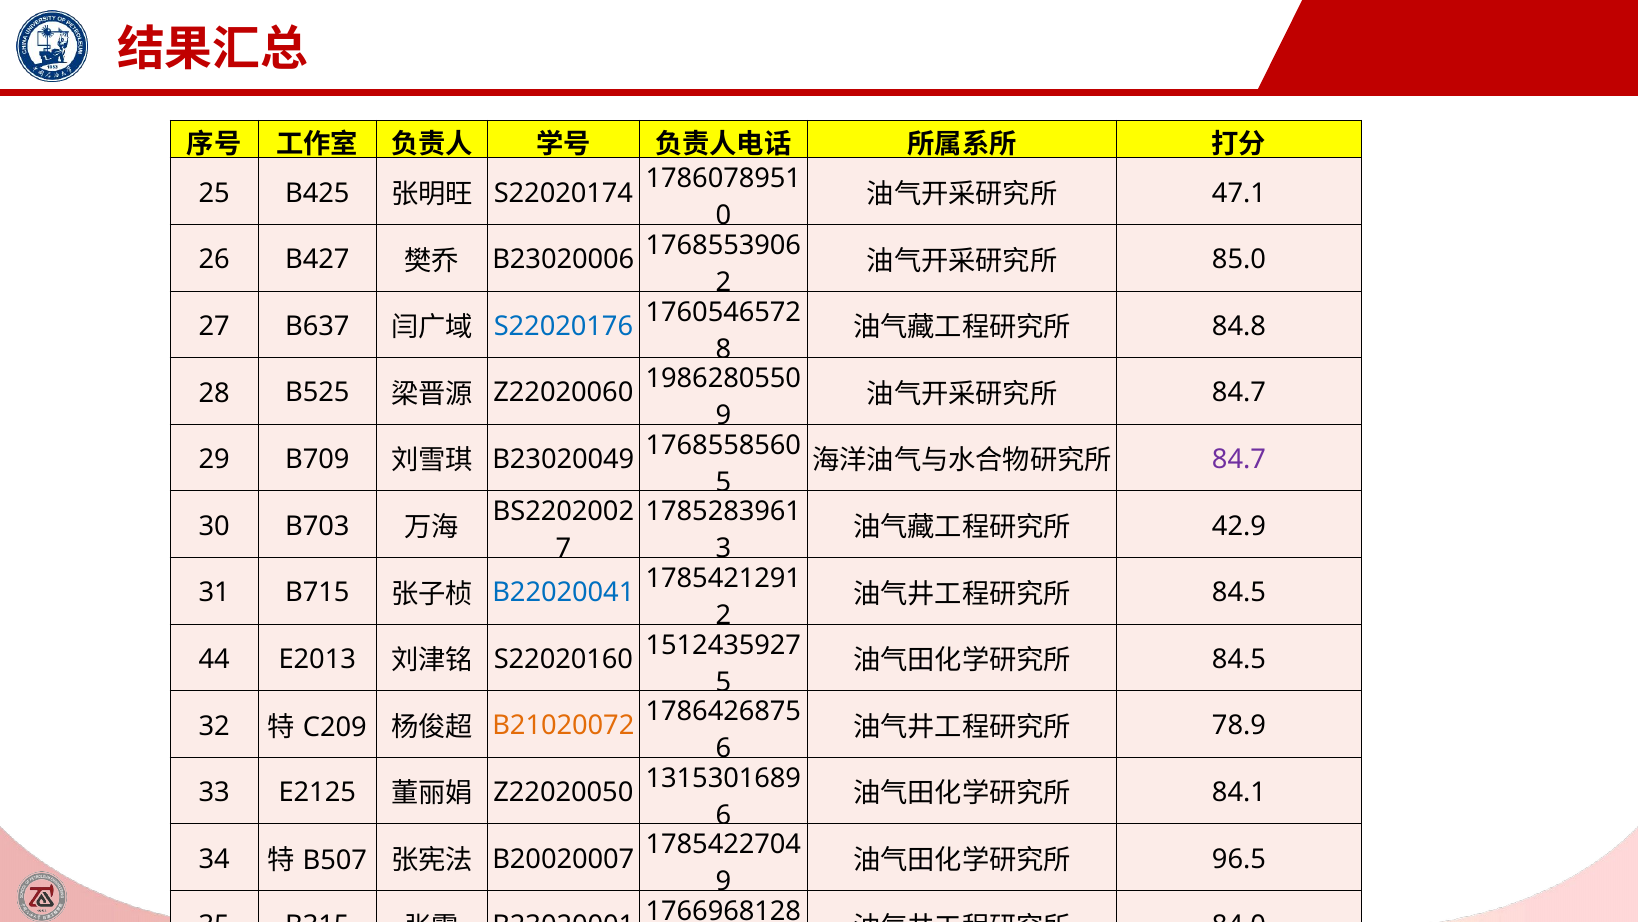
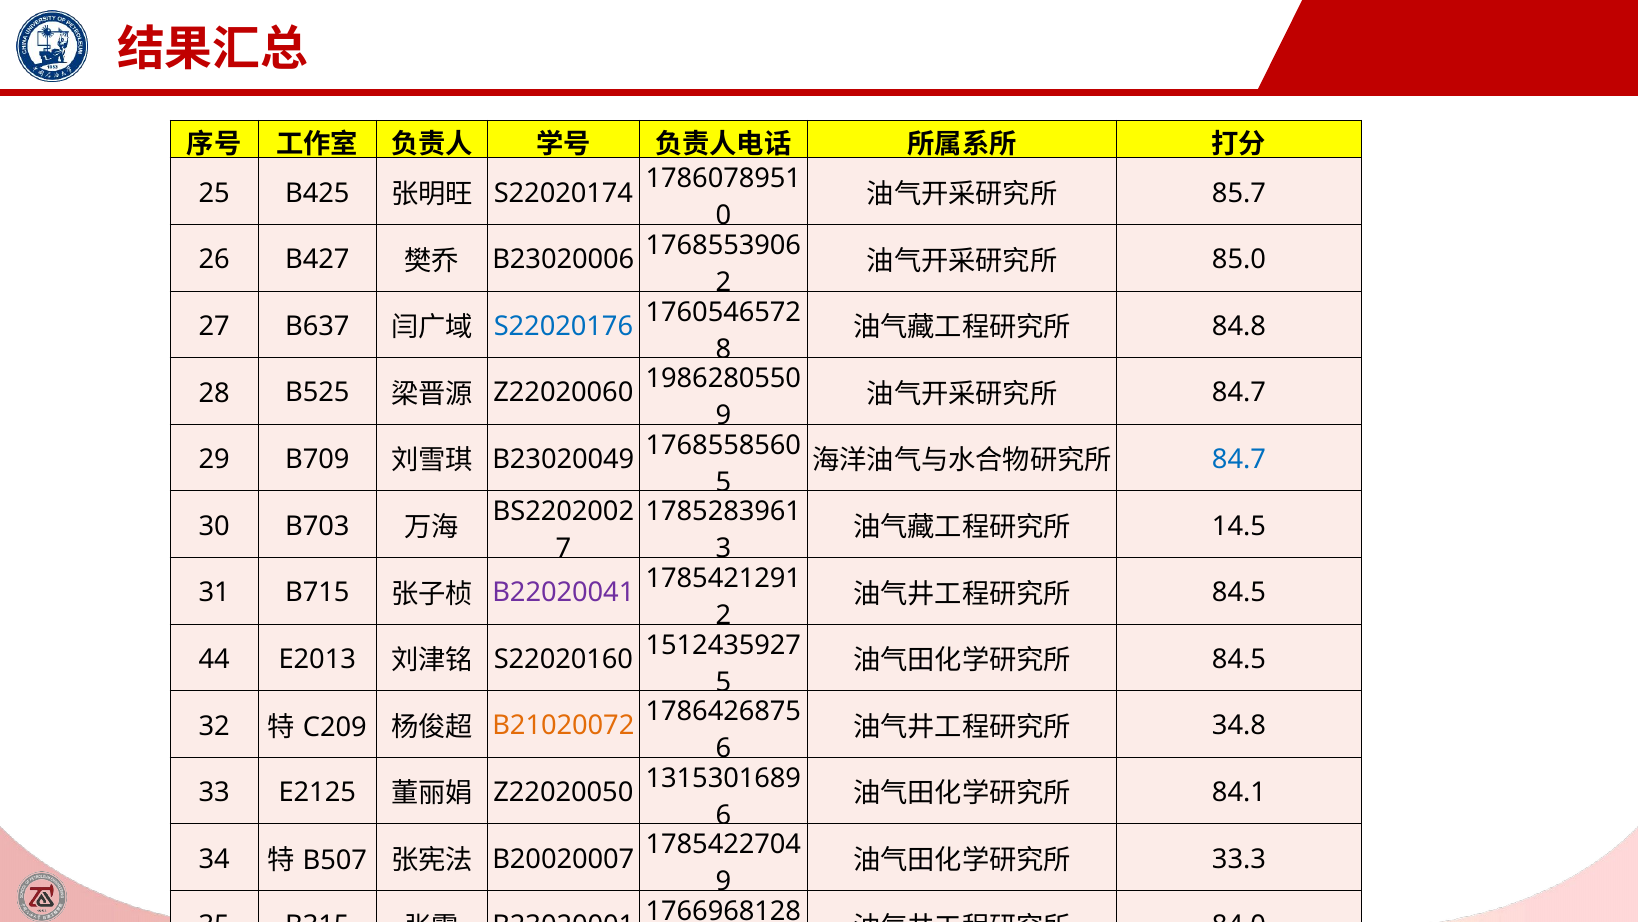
47.1: 47.1 -> 85.7
84.7 at (1239, 459) colour: purple -> blue
42.9: 42.9 -> 14.5
B22020041 colour: blue -> purple
78.9: 78.9 -> 34.8
96.5: 96.5 -> 33.3
